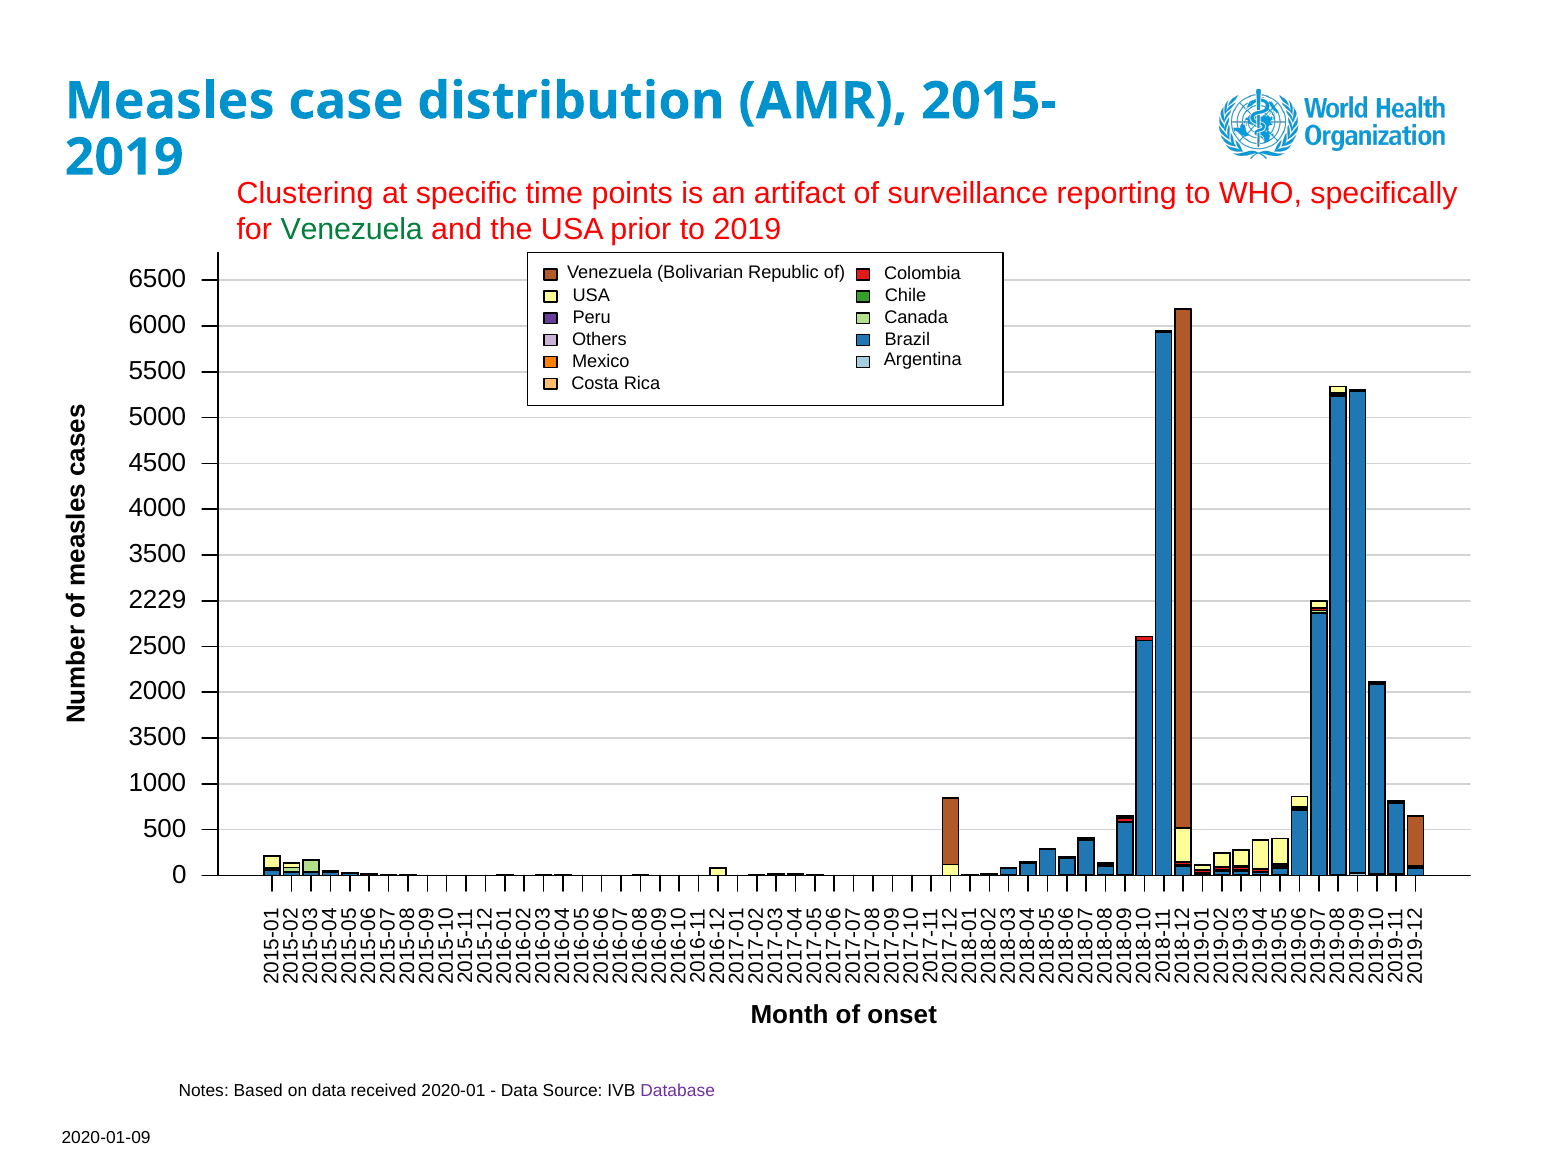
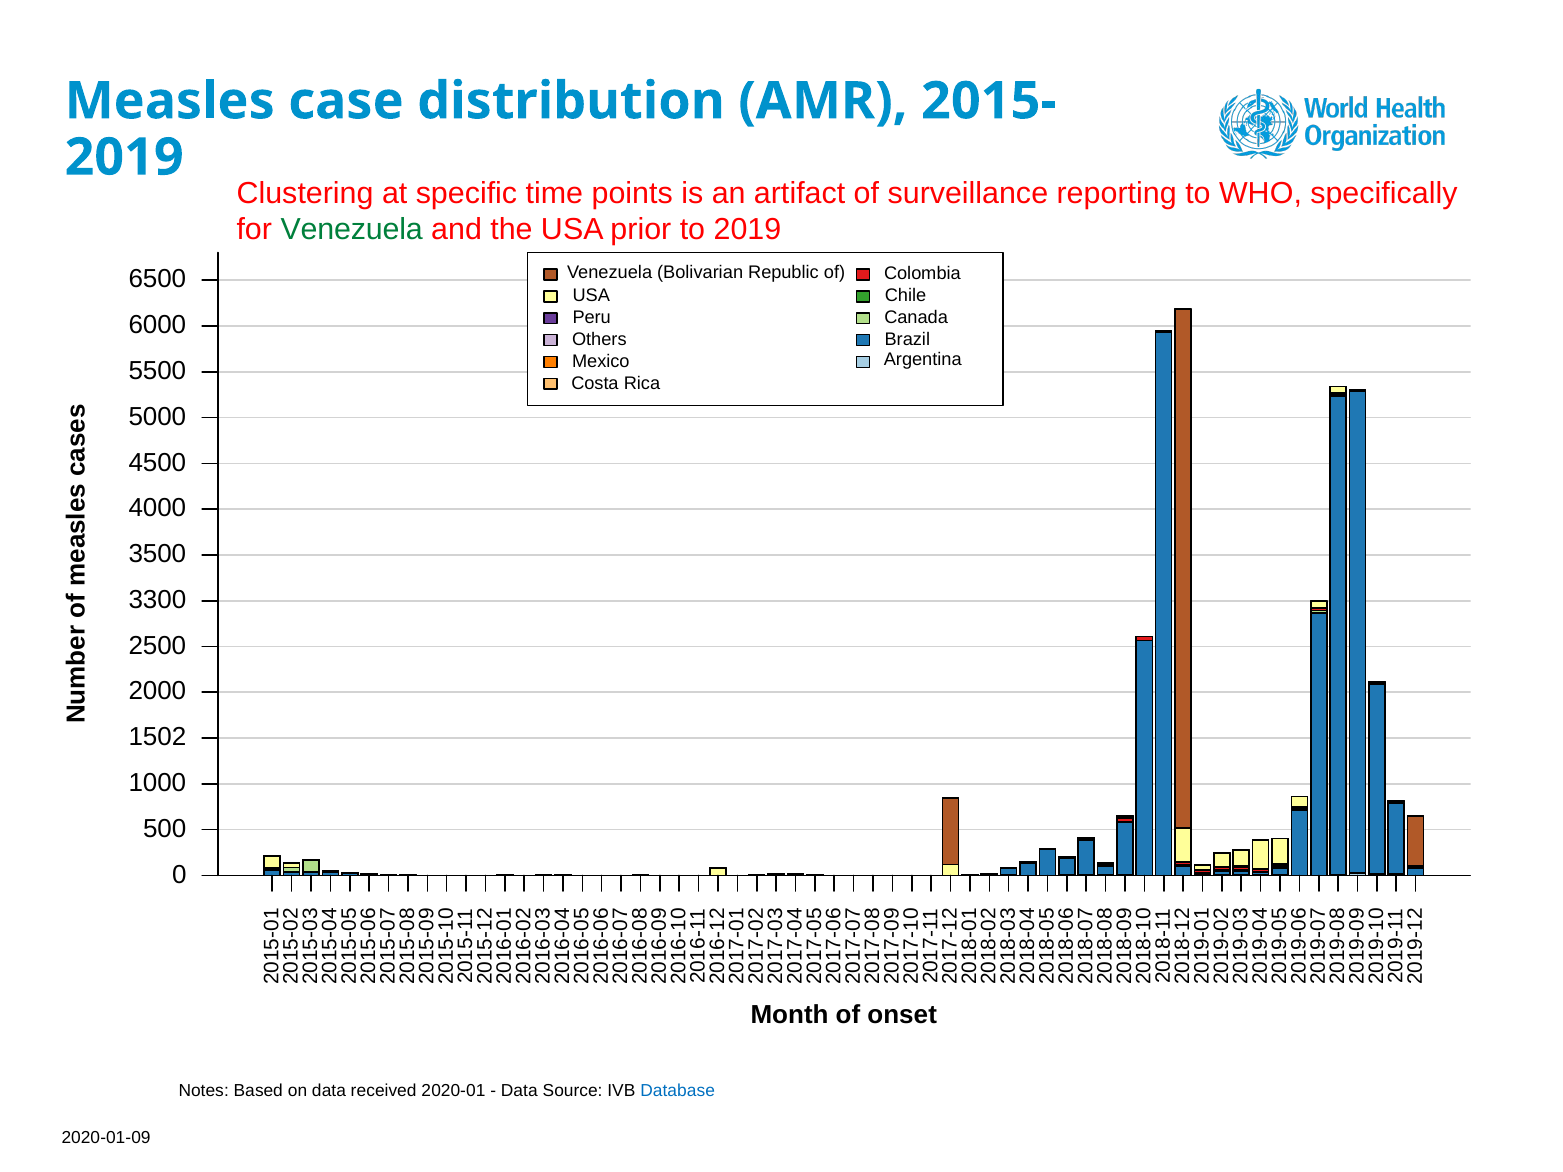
2229: 2229 -> 3300
3500 at (157, 737): 3500 -> 1502
Database colour: purple -> blue
